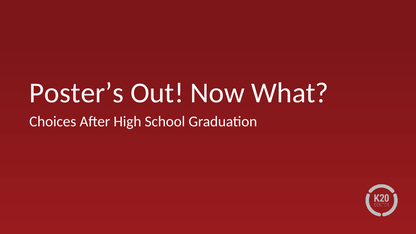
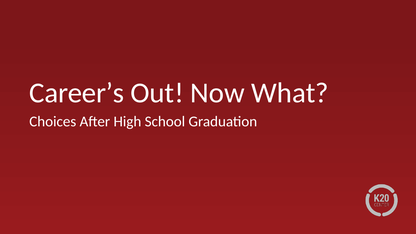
Poster’s: Poster’s -> Career’s
